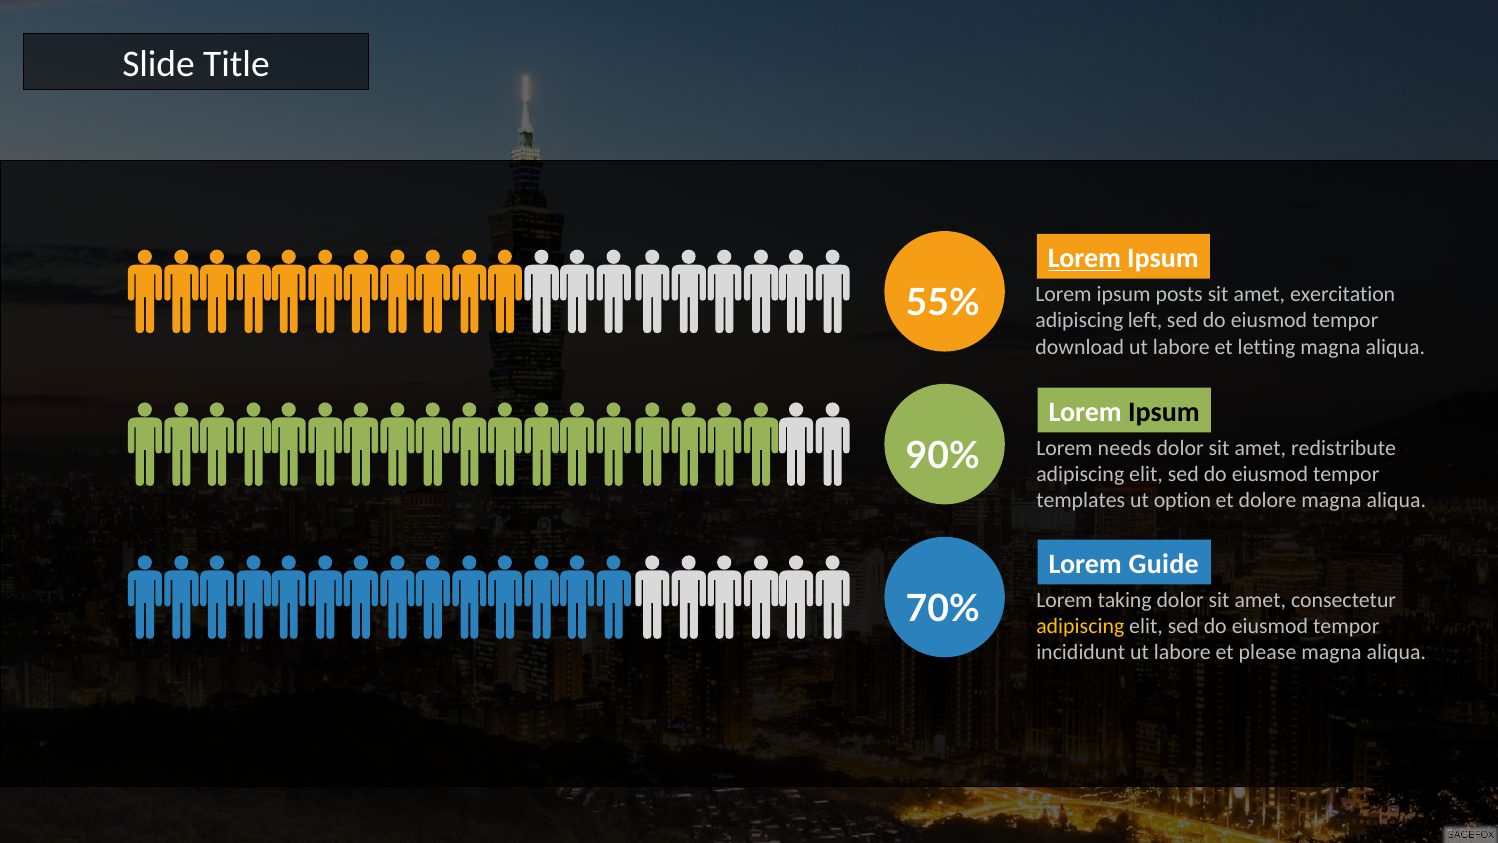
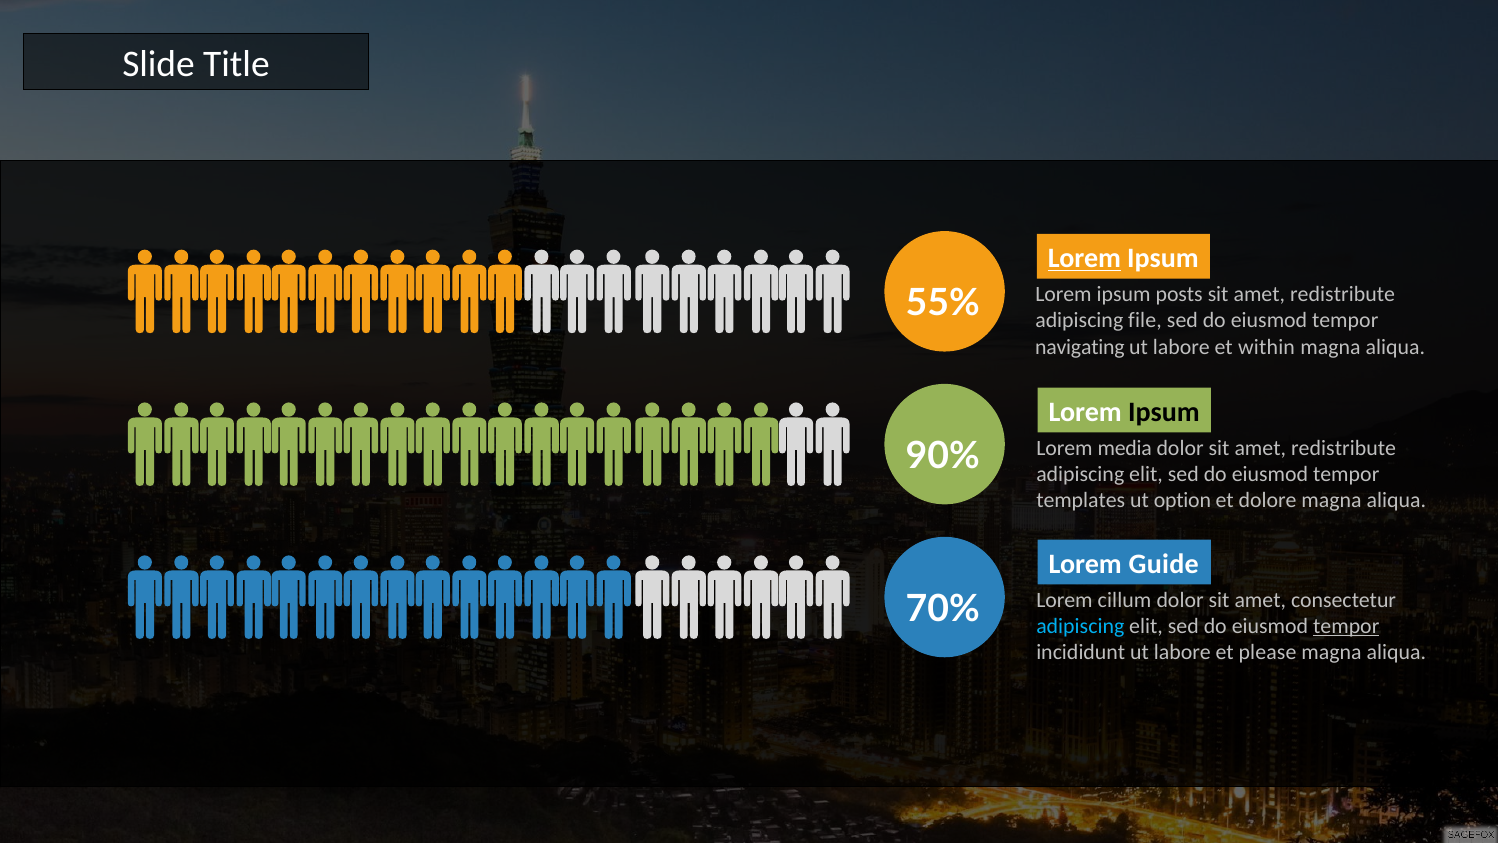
exercitation at (1343, 294): exercitation -> redistribute
left: left -> file
download: download -> navigating
letting: letting -> within
needs: needs -> media
taking: taking -> cillum
adipiscing at (1080, 626) colour: yellow -> light blue
tempor at (1346, 626) underline: none -> present
